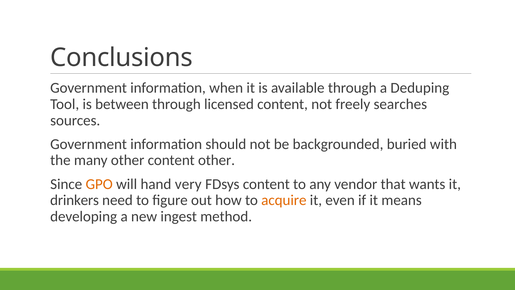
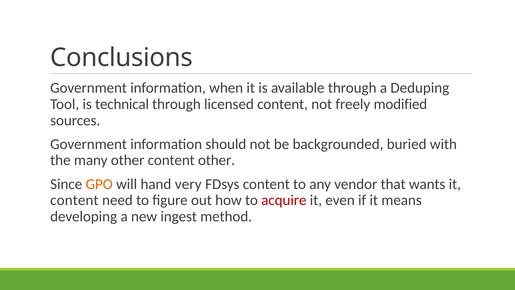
between: between -> technical
searches: searches -> modified
drinkers at (75, 200): drinkers -> content
acquire colour: orange -> red
